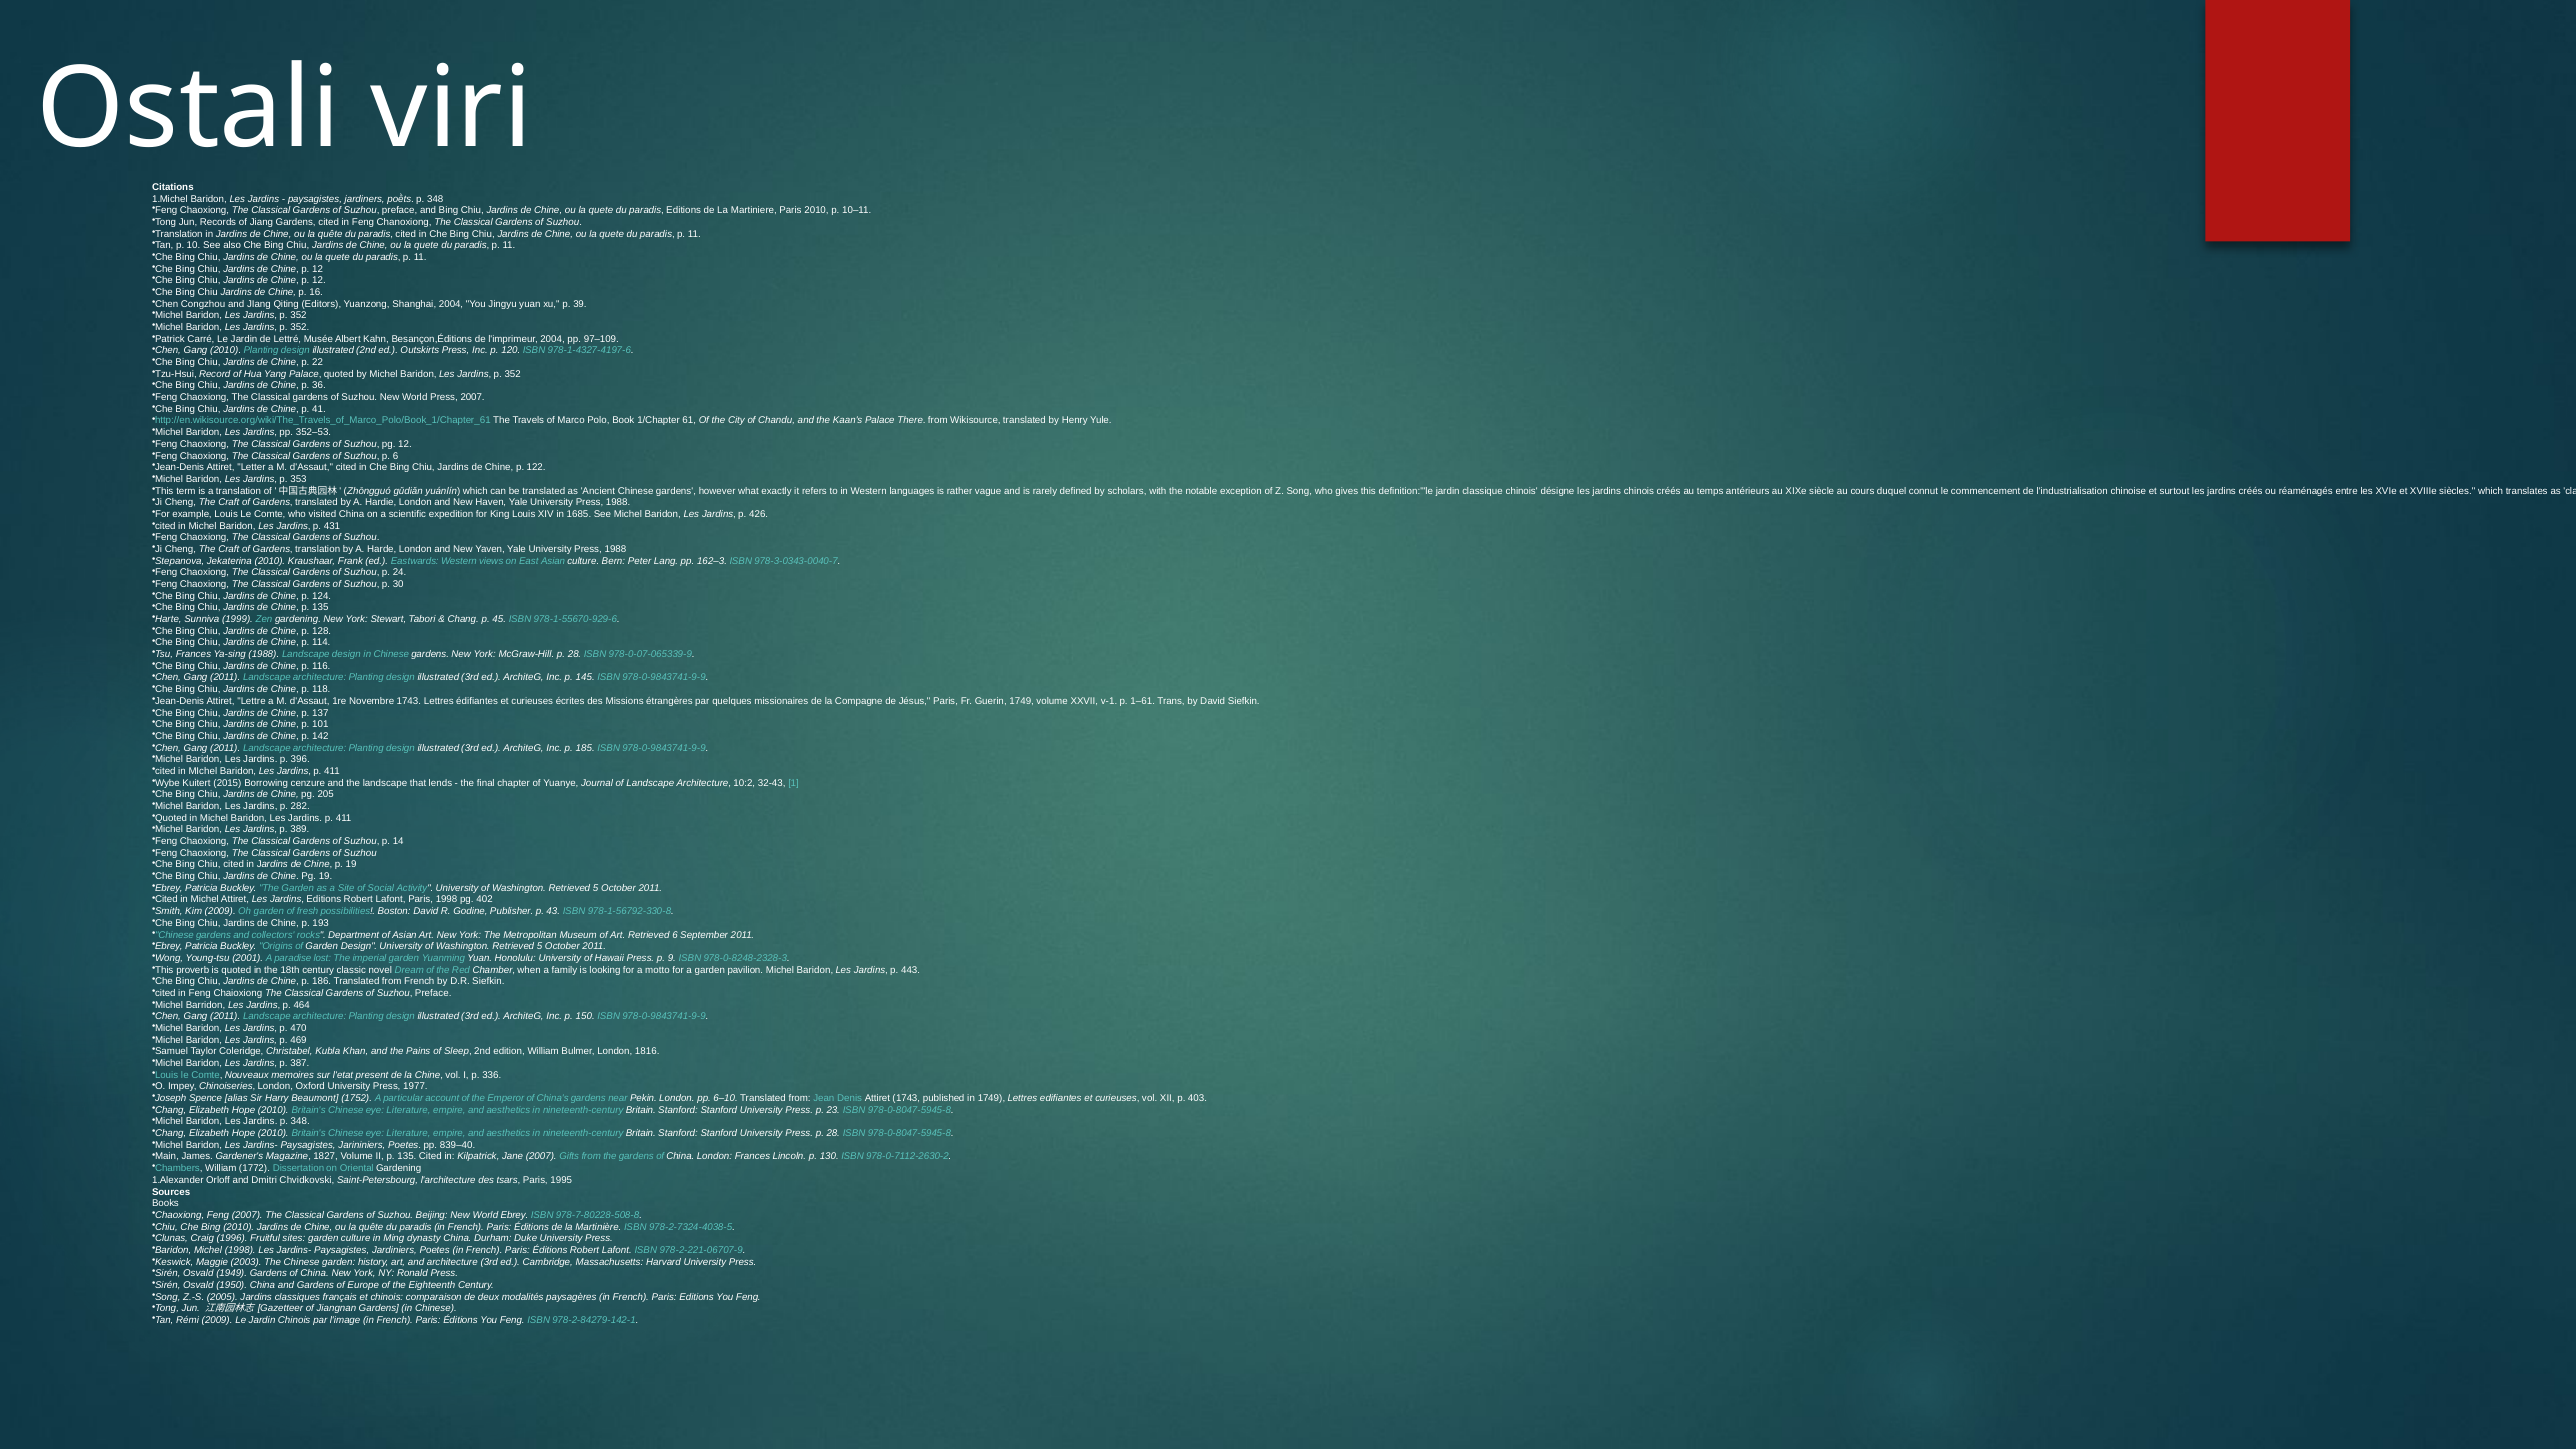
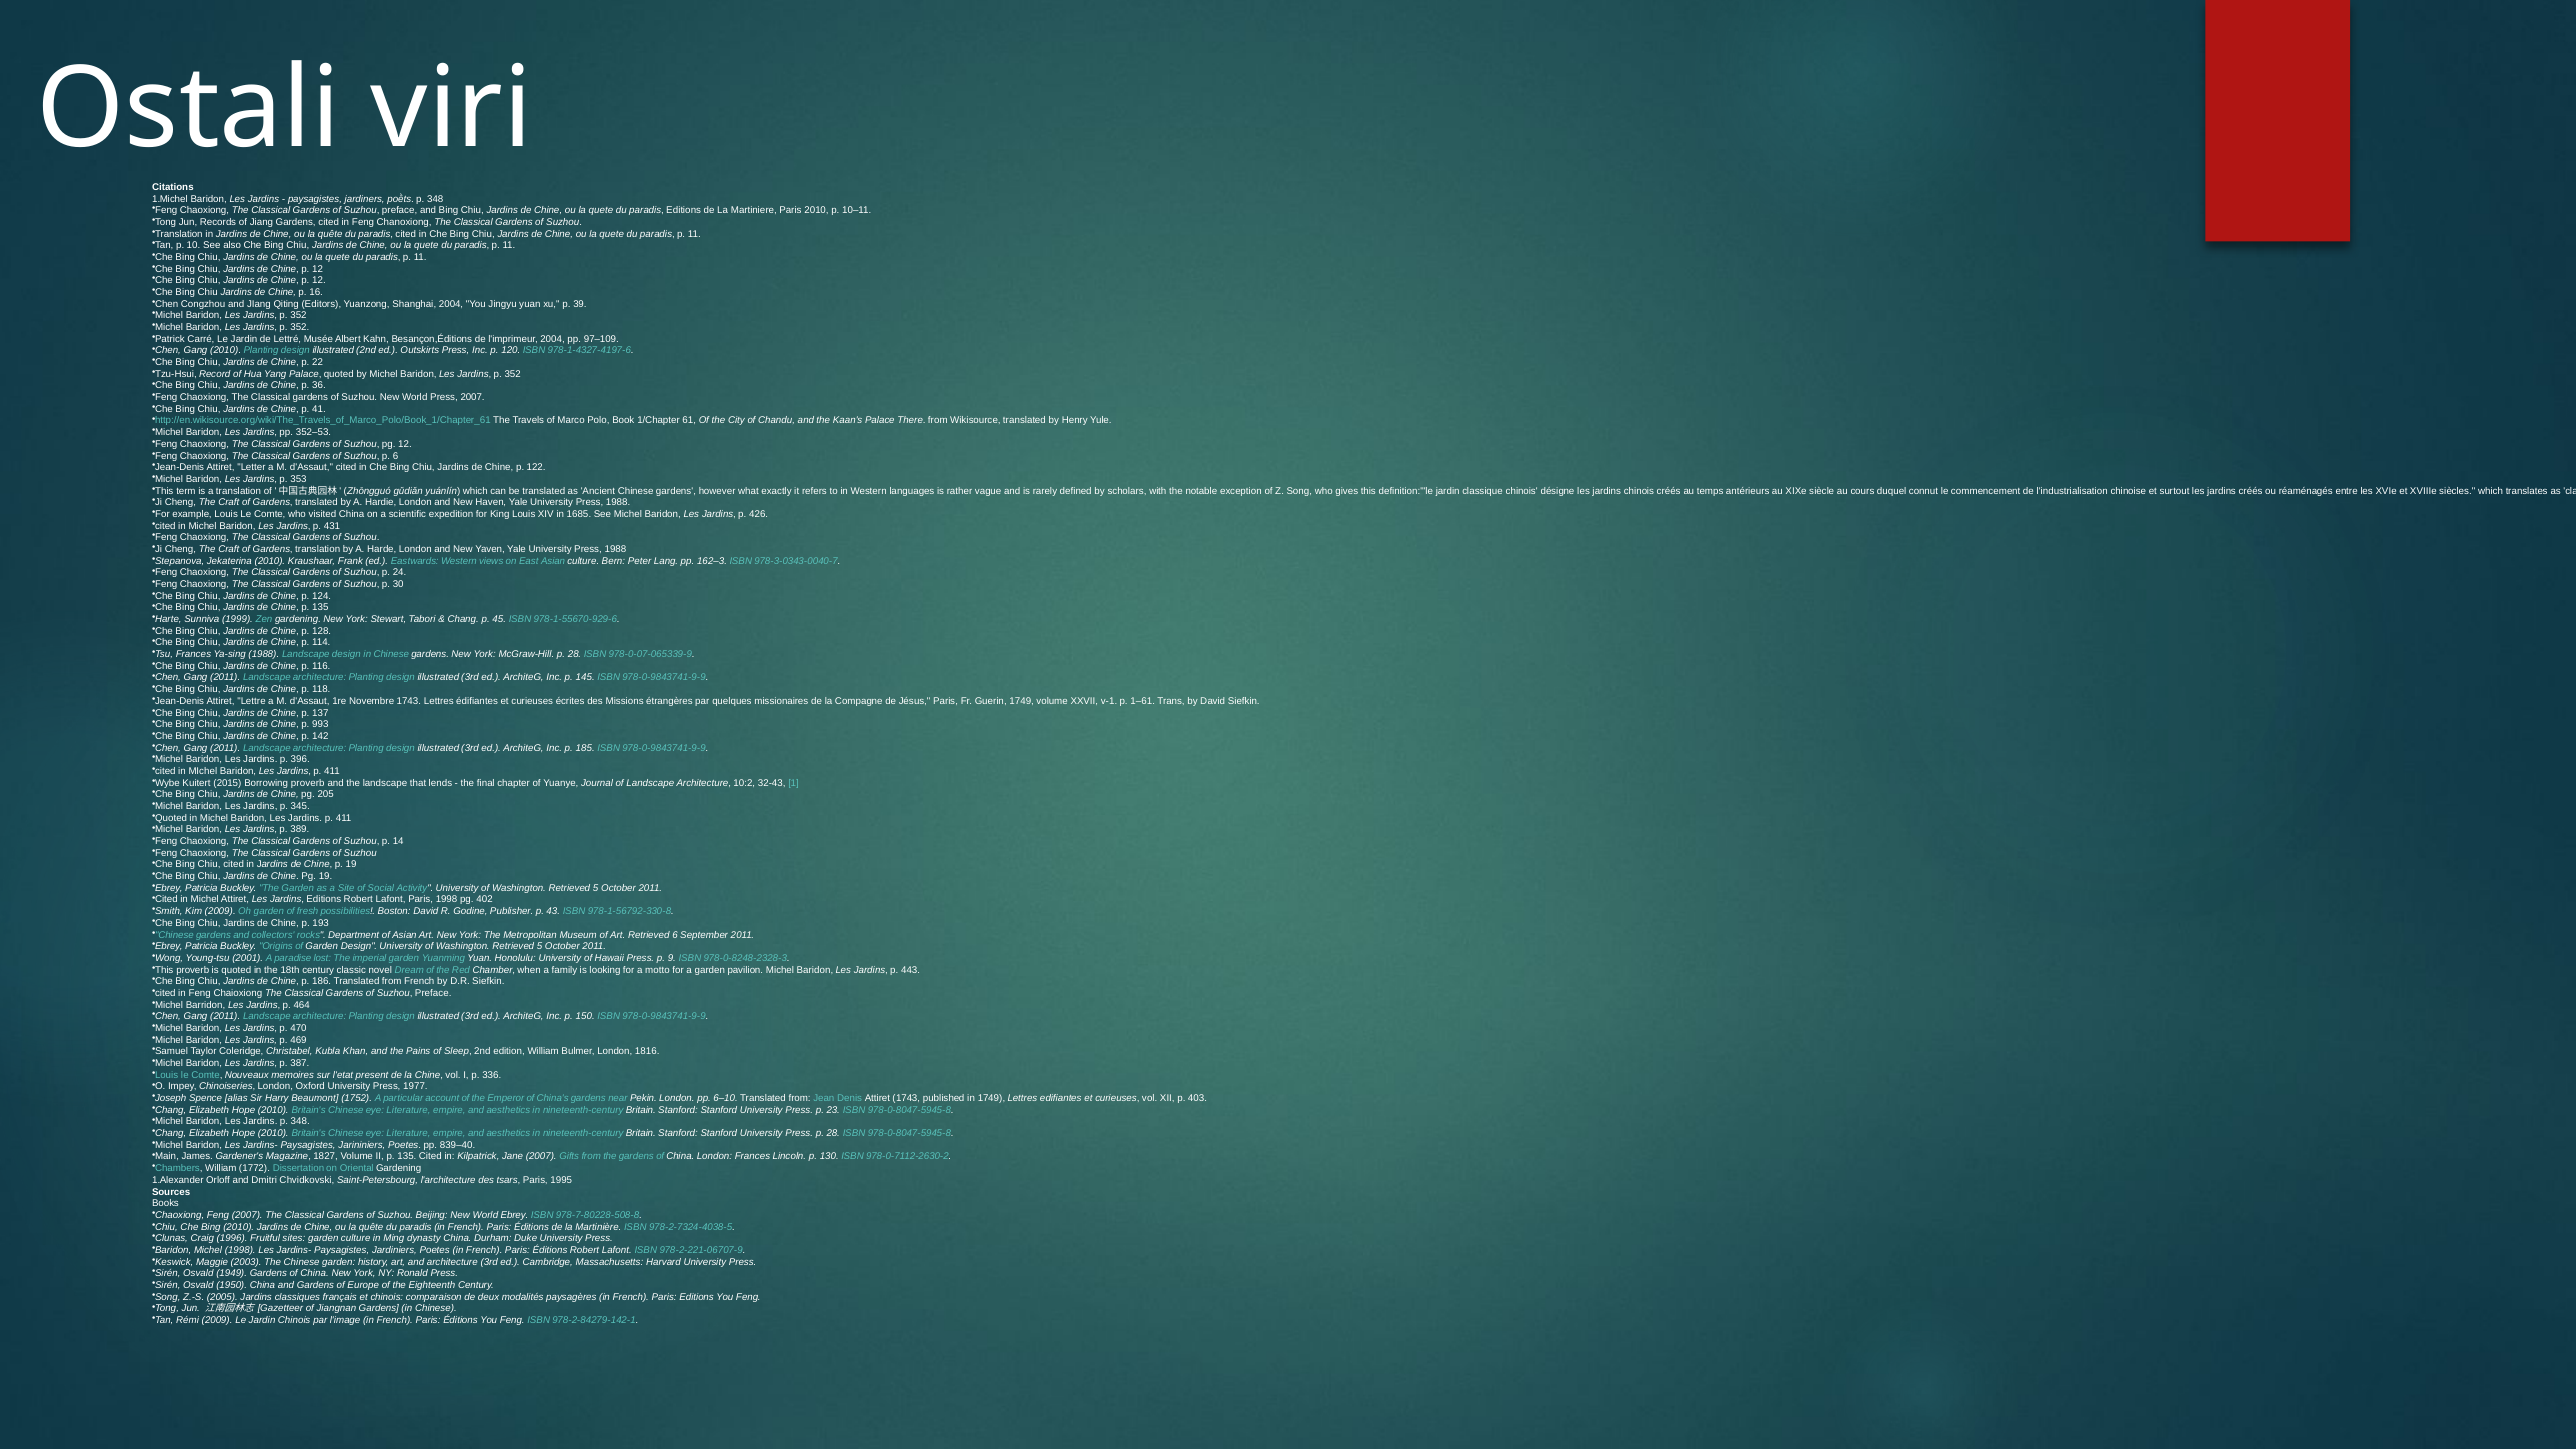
101: 101 -> 993
Borrowing cenzure: cenzure -> proverb
282: 282 -> 345
